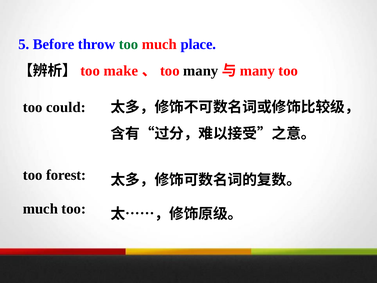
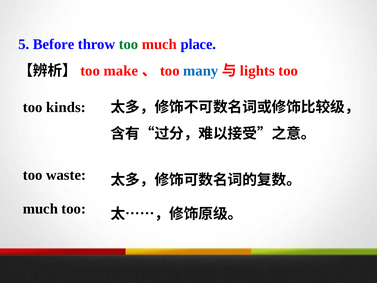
many at (201, 71) colour: black -> blue
many at (257, 71): many -> lights
could: could -> kinds
forest: forest -> waste
